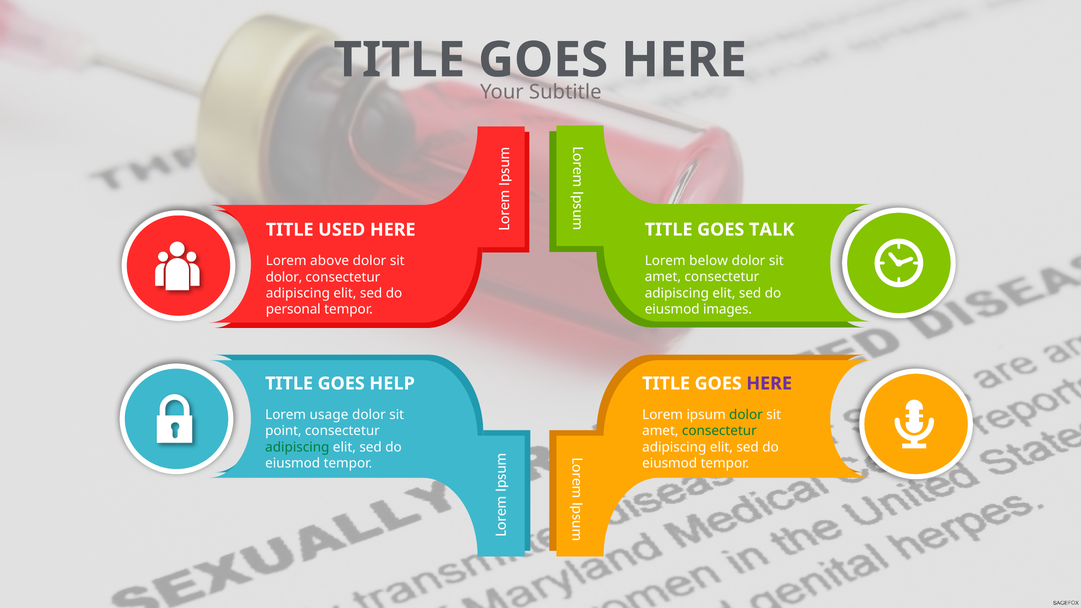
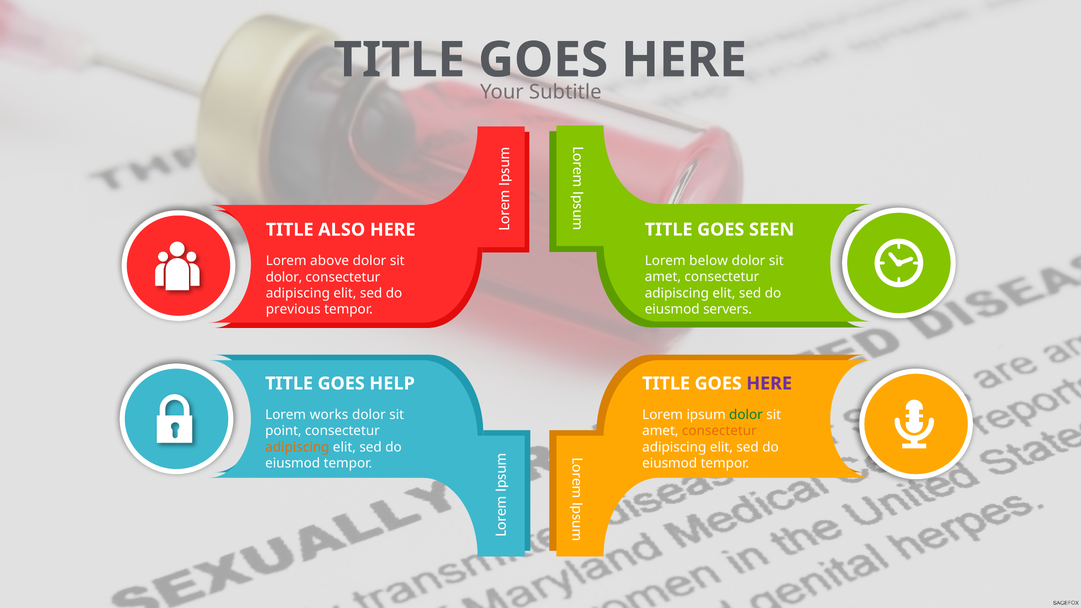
USED: USED -> ALSO
TALK: TALK -> SEEN
images: images -> servers
personal: personal -> previous
usage: usage -> works
consectetur at (719, 431) colour: green -> orange
adipiscing at (297, 447) colour: green -> orange
